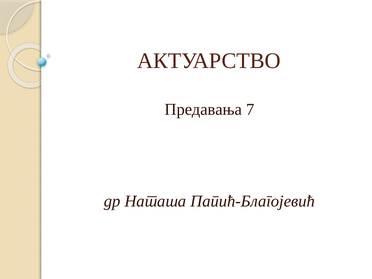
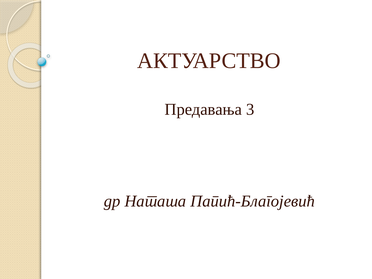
7: 7 -> 3
